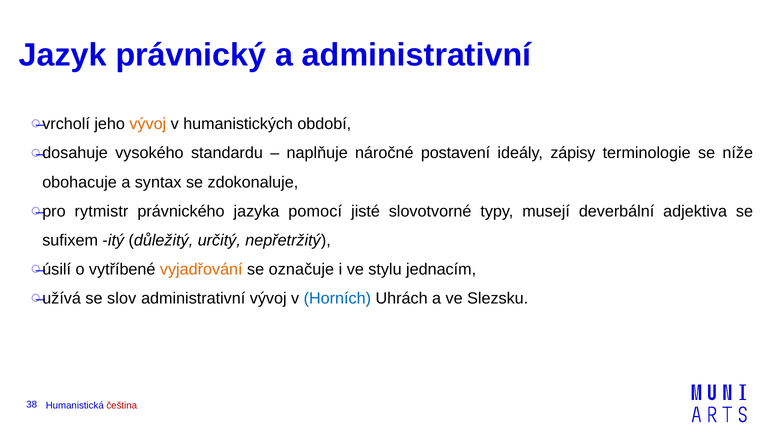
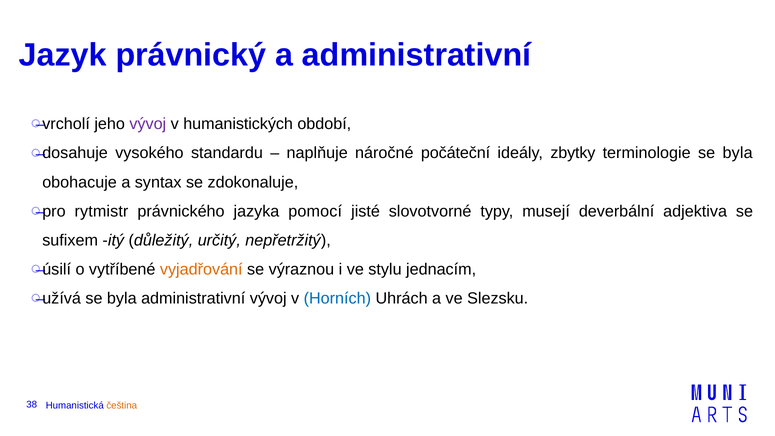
vývoj at (148, 124) colour: orange -> purple
postavení: postavení -> počáteční
zápisy: zápisy -> zbytky
terminologie se níže: níže -> byla
označuje: označuje -> výraznou
slov at (122, 298): slov -> byla
čeština colour: red -> orange
